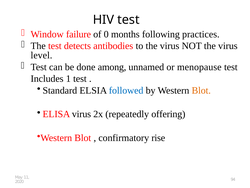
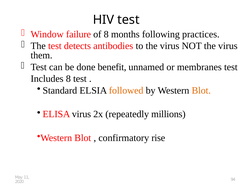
of 0: 0 -> 8
level: level -> them
among: among -> benefit
menopause: menopause -> membranes
Includes 1: 1 -> 8
followed colour: blue -> orange
offering: offering -> millions
